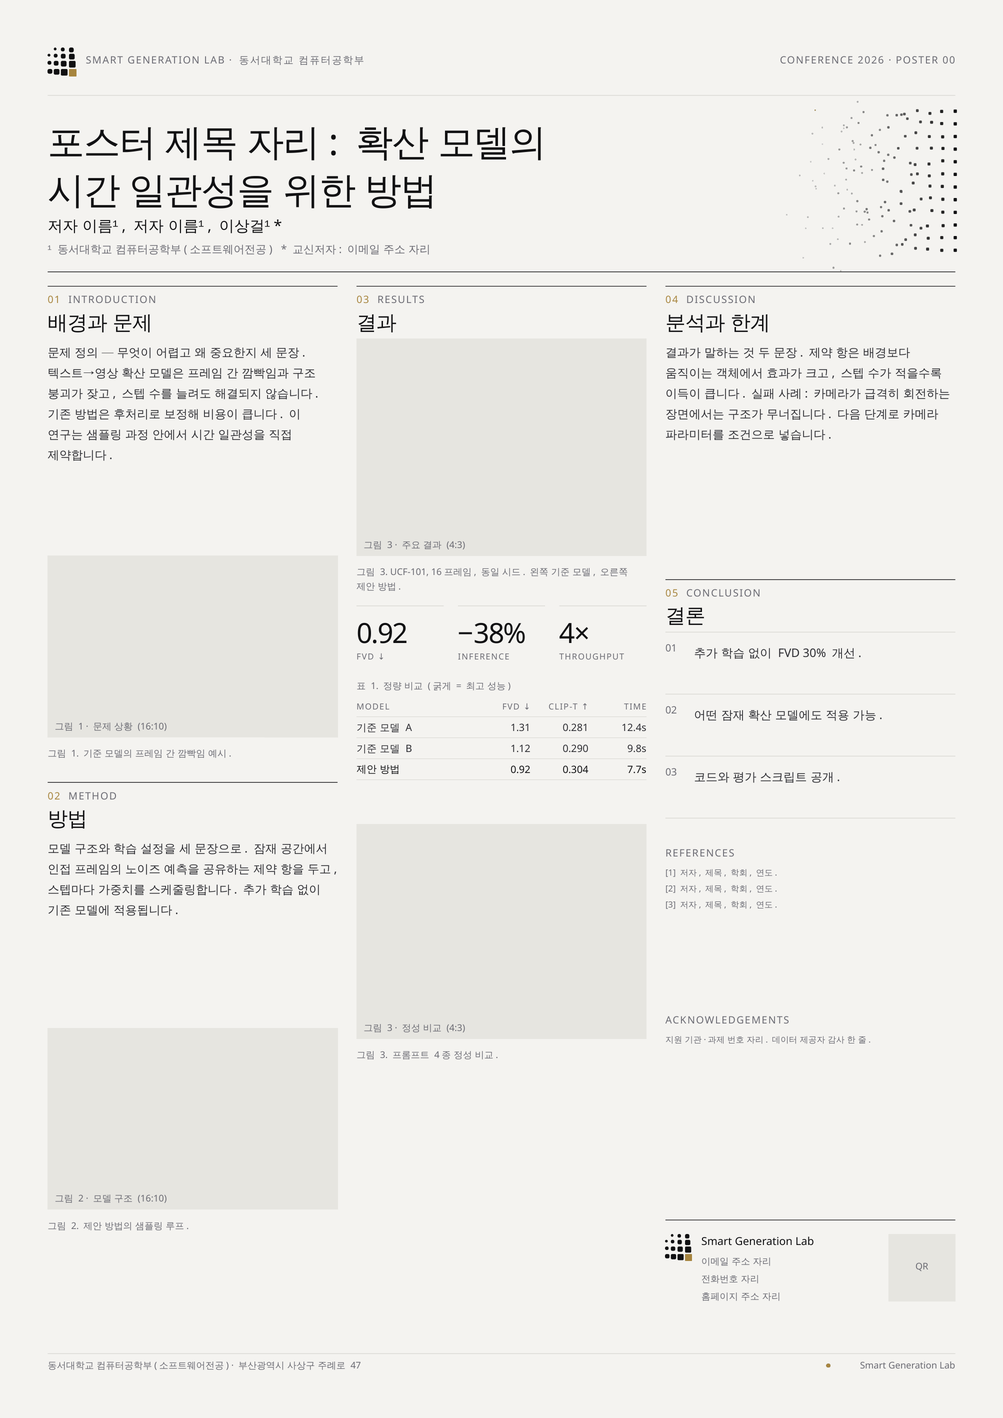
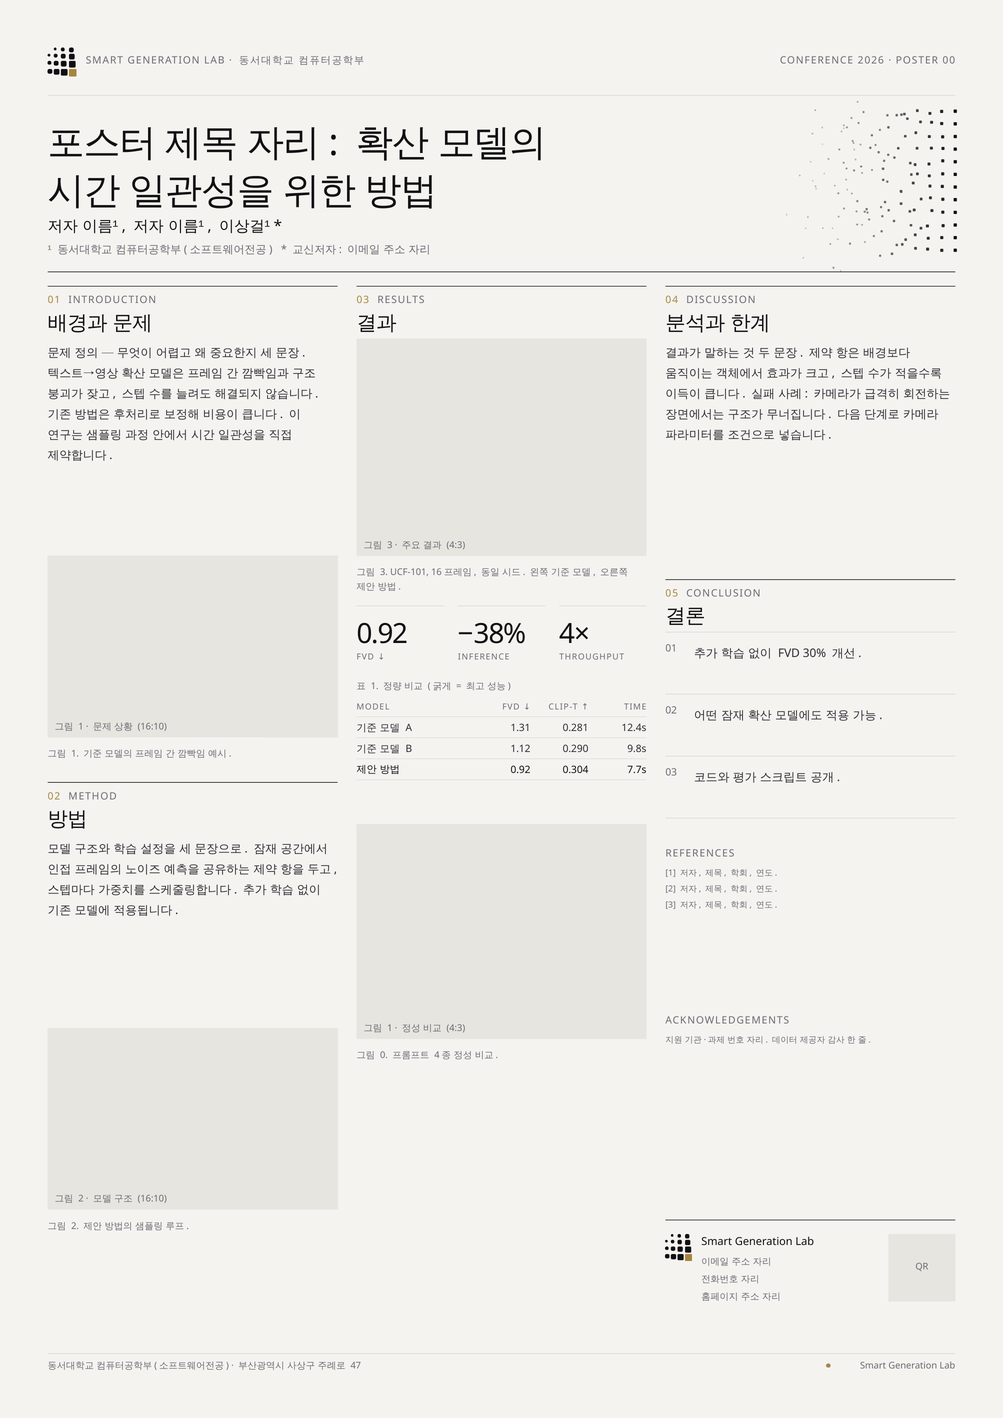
3 at (390, 1028): 3 -> 1
3 at (384, 1055): 3 -> 0
